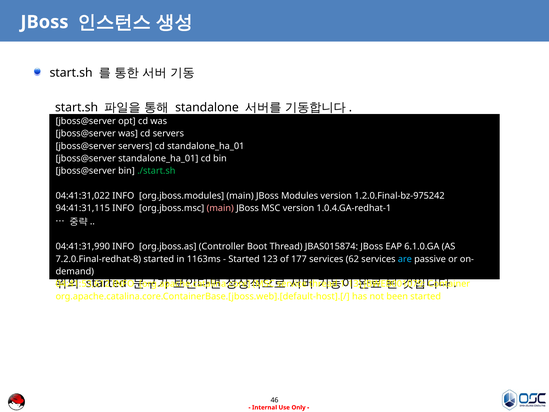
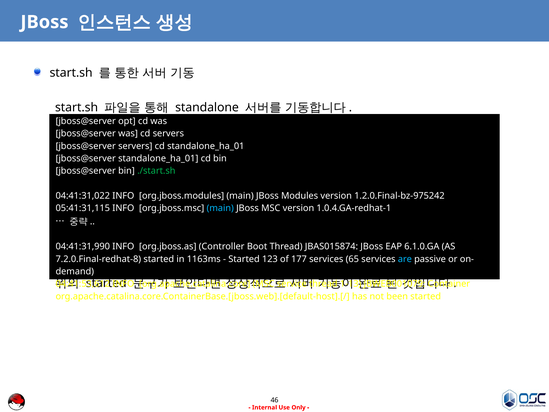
94:41:31,115: 94:41:31,115 -> 05:41:31,115
main at (220, 208) colour: pink -> light blue
62: 62 -> 65
